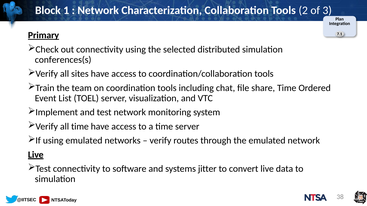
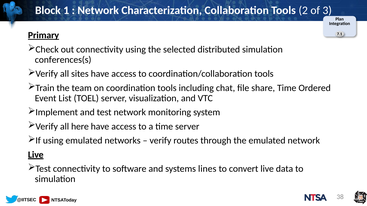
all time: time -> here
jitter: jitter -> lines
